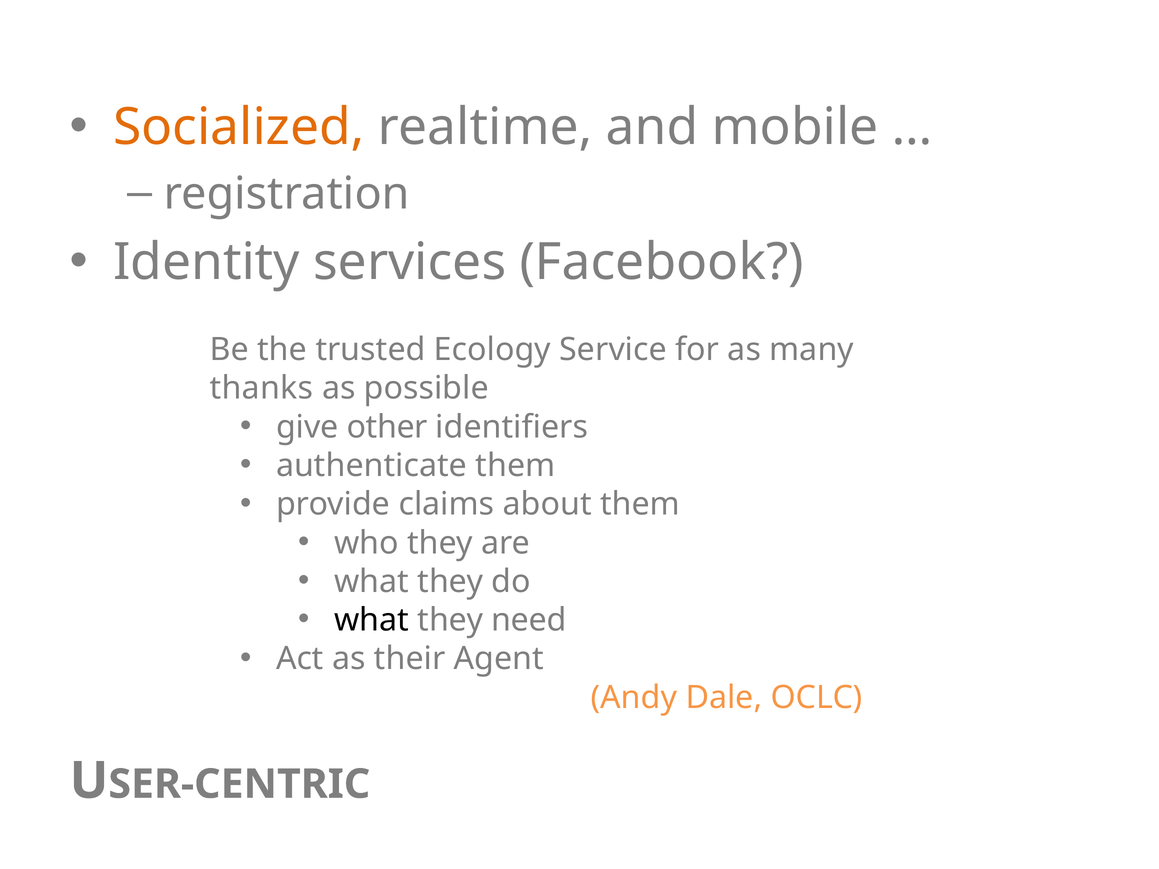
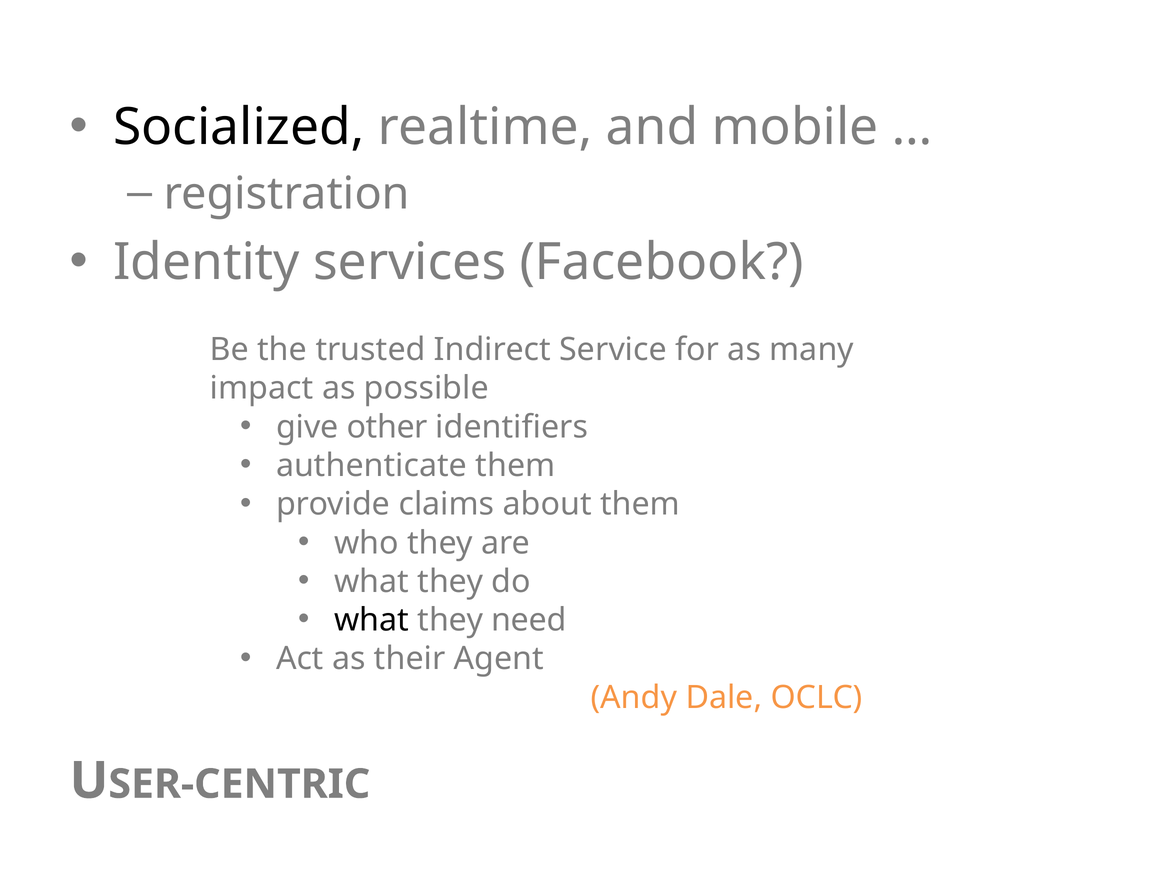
Socialized colour: orange -> black
Ecology: Ecology -> Indirect
thanks: thanks -> impact
